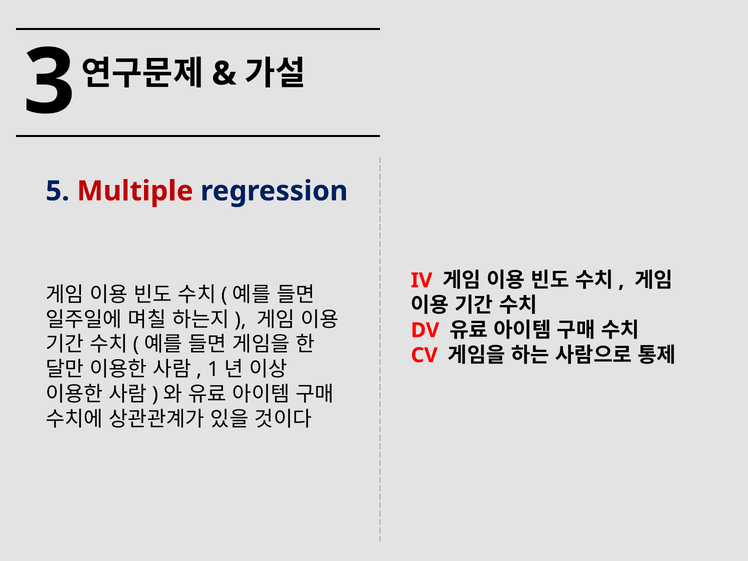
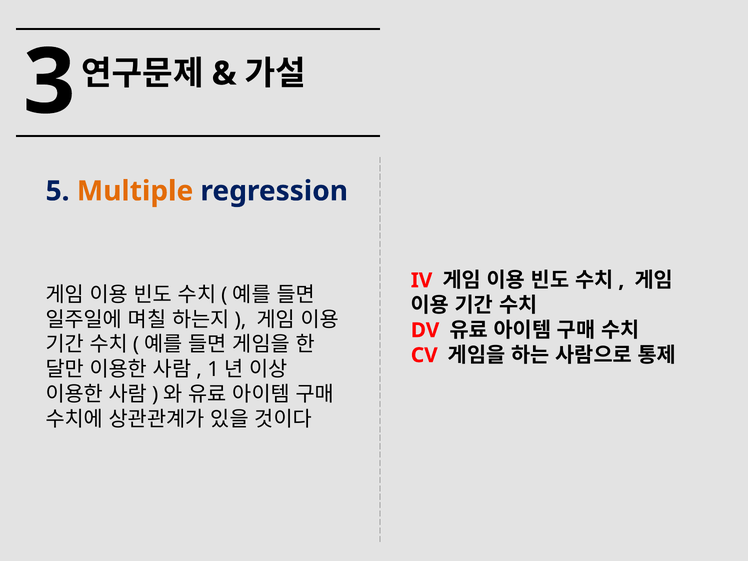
Multiple colour: red -> orange
